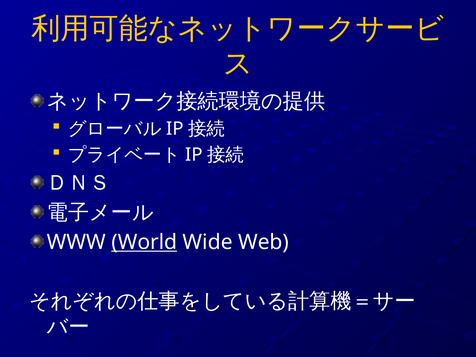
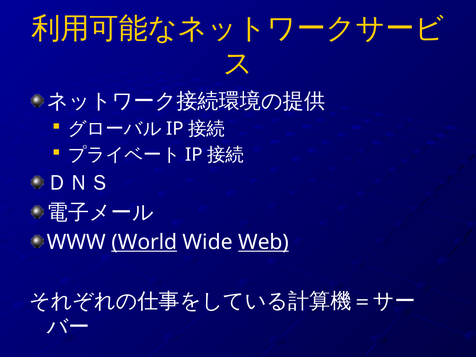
Web underline: none -> present
